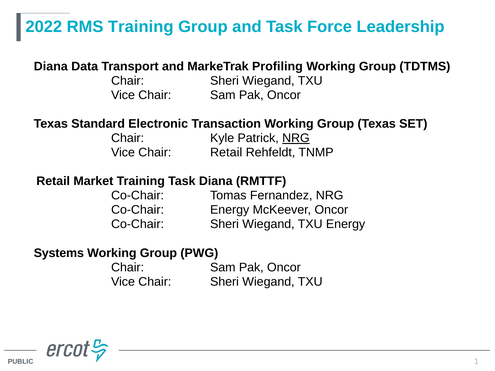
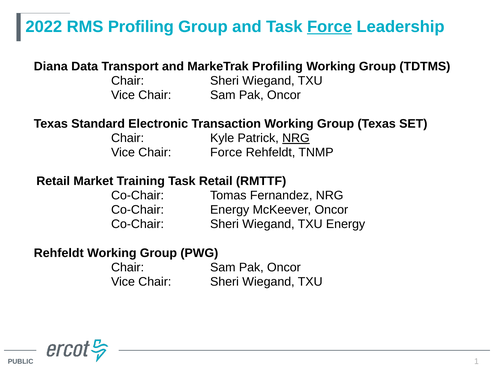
RMS Training: Training -> Profiling
Force at (330, 27) underline: none -> present
Chair Retail: Retail -> Force
Task Diana: Diana -> Retail
Systems at (59, 253): Systems -> Rehfeldt
